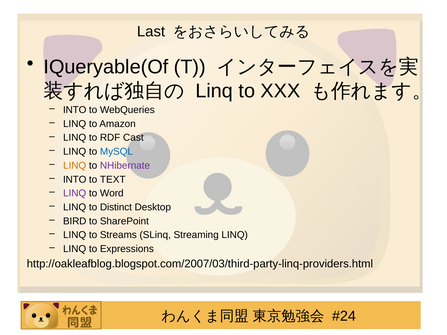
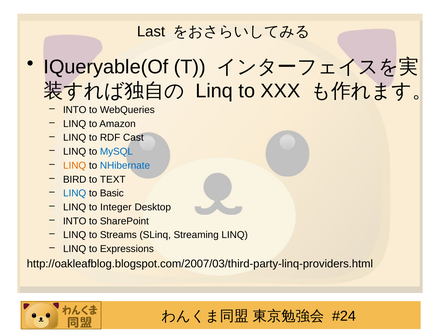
NHibernate colour: purple -> blue
INTO at (75, 180): INTO -> BIRD
LINQ at (75, 193) colour: purple -> blue
Word: Word -> Basic
Distinct: Distinct -> Integer
BIRD at (75, 221): BIRD -> INTO
